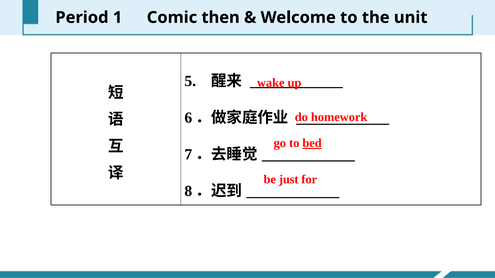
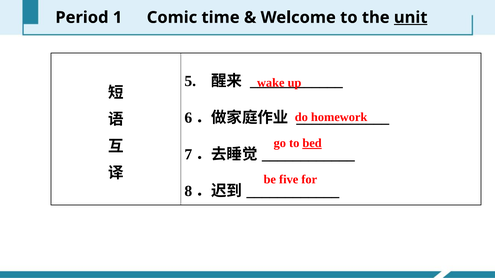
then: then -> time
unit underline: none -> present
just: just -> five
